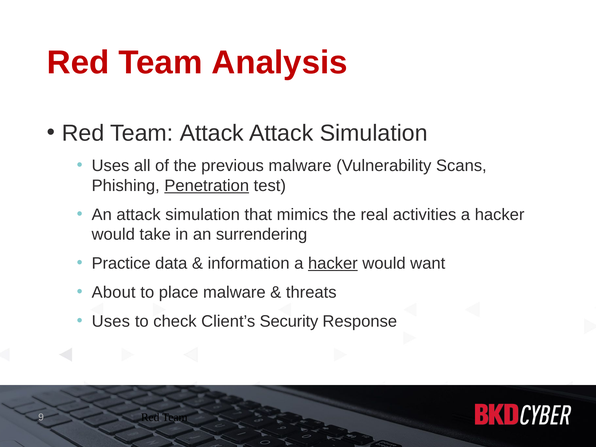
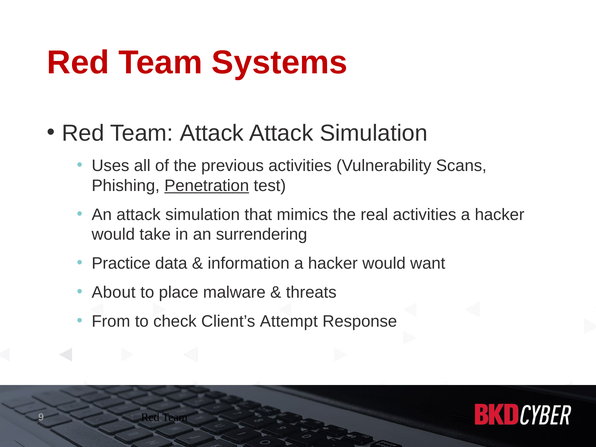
Analysis: Analysis -> Systems
previous malware: malware -> activities
hacker at (333, 263) underline: present -> none
Uses at (111, 321): Uses -> From
Security: Security -> Attempt
